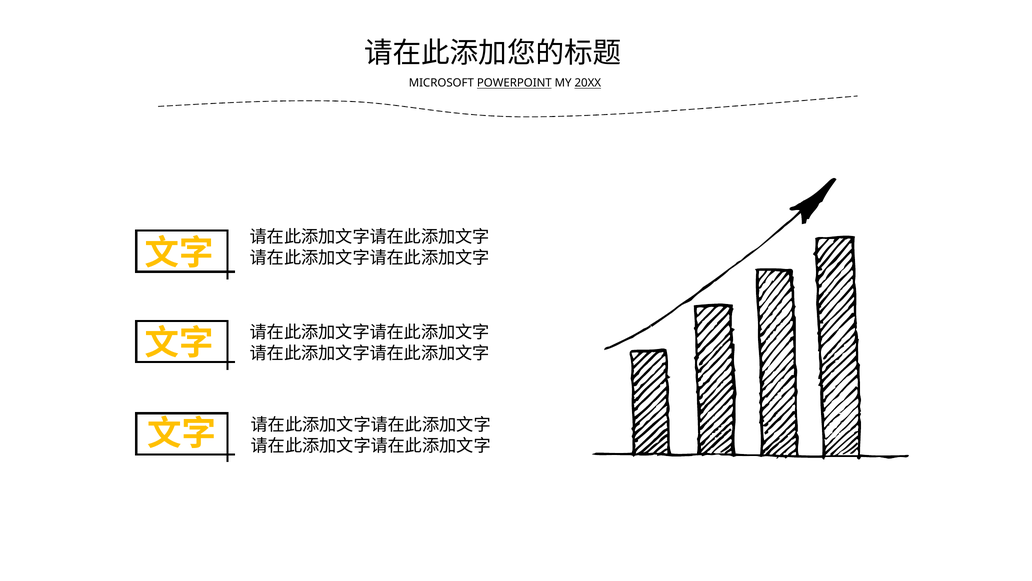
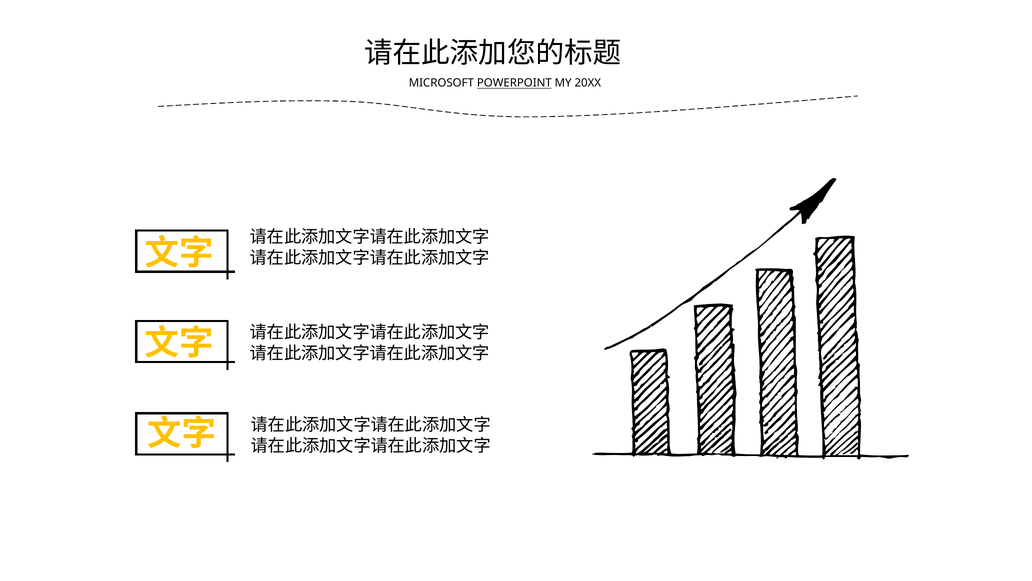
20XX underline: present -> none
